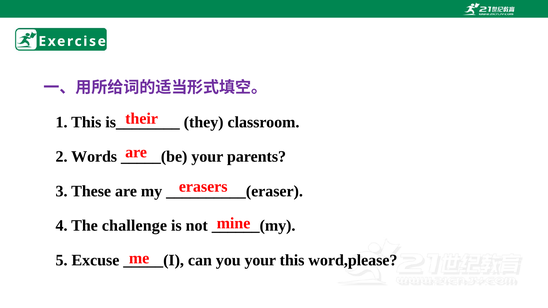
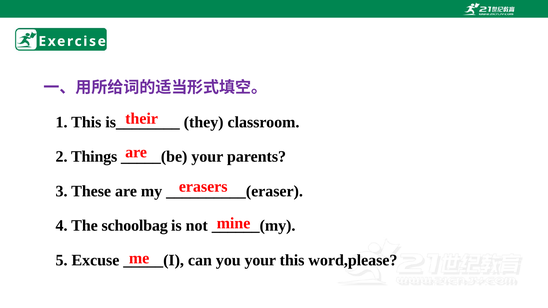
Words: Words -> Things
challenge: challenge -> schoolbag
